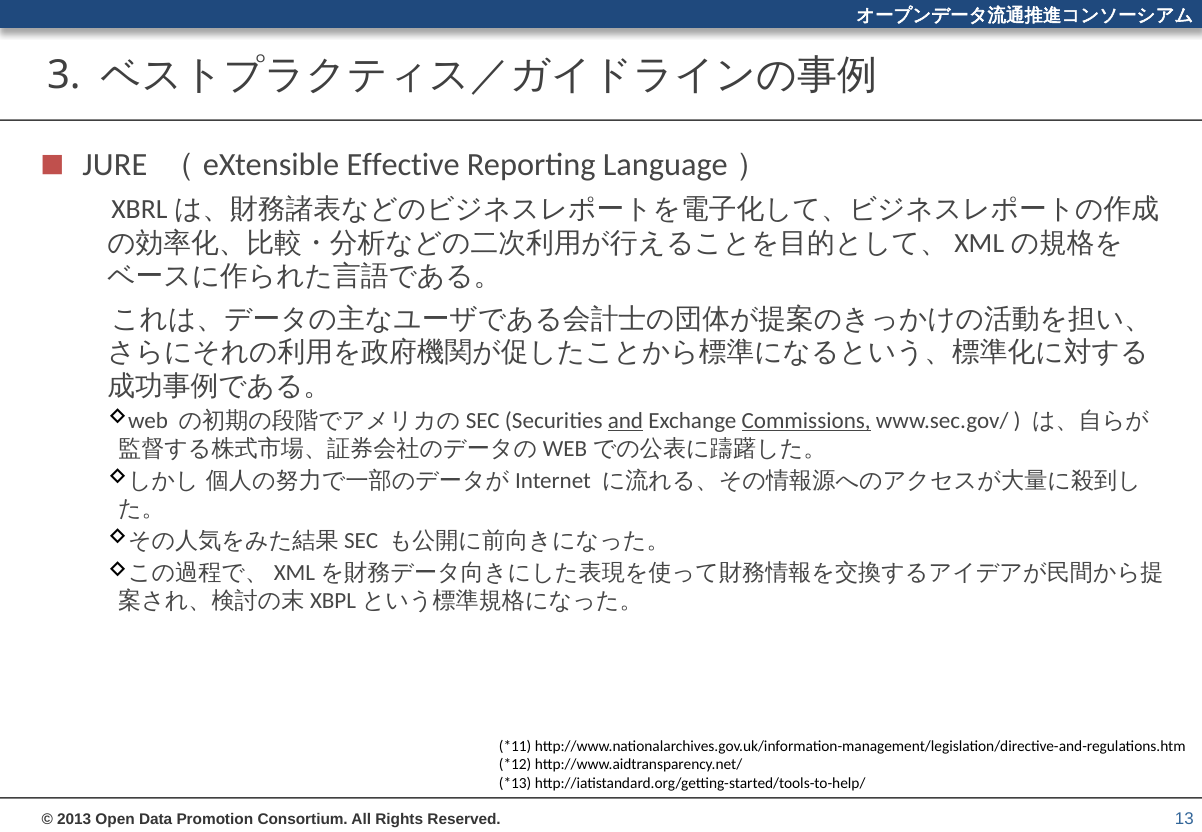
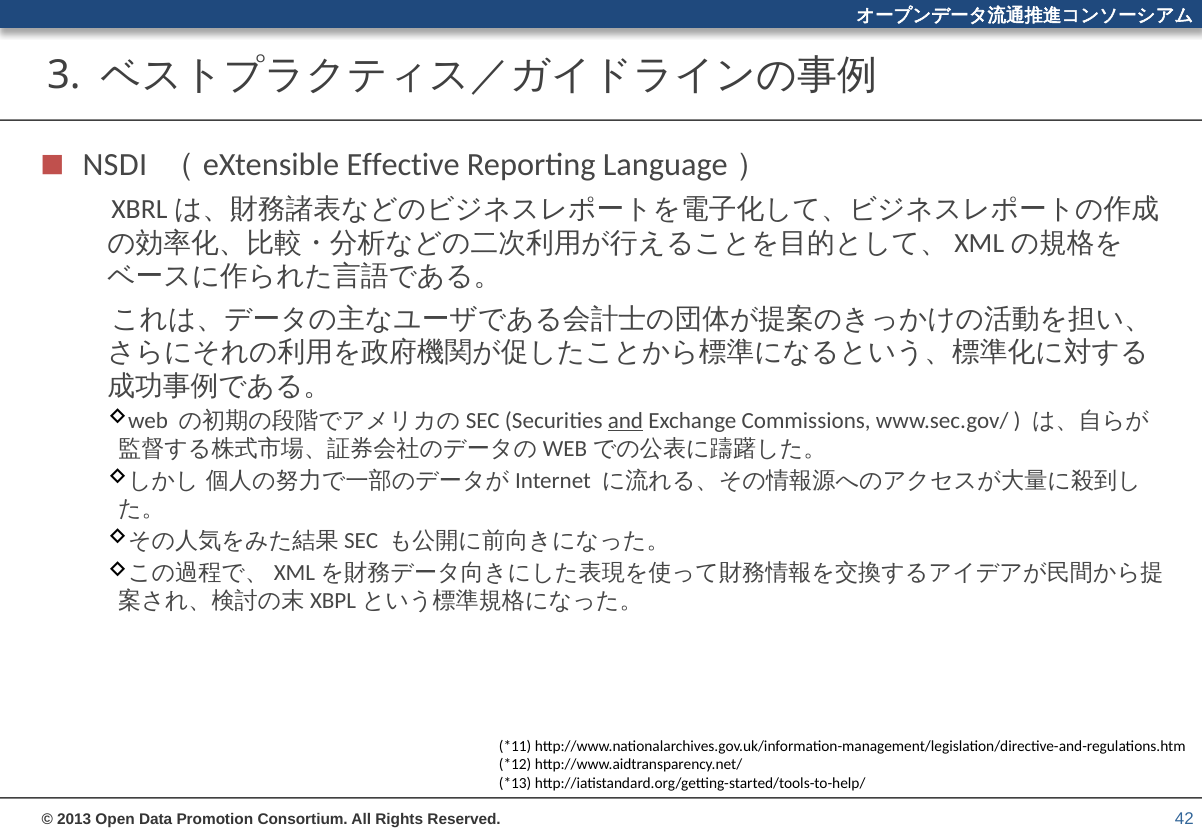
JURE: JURE -> NSDI
Commissions underline: present -> none
13: 13 -> 42
